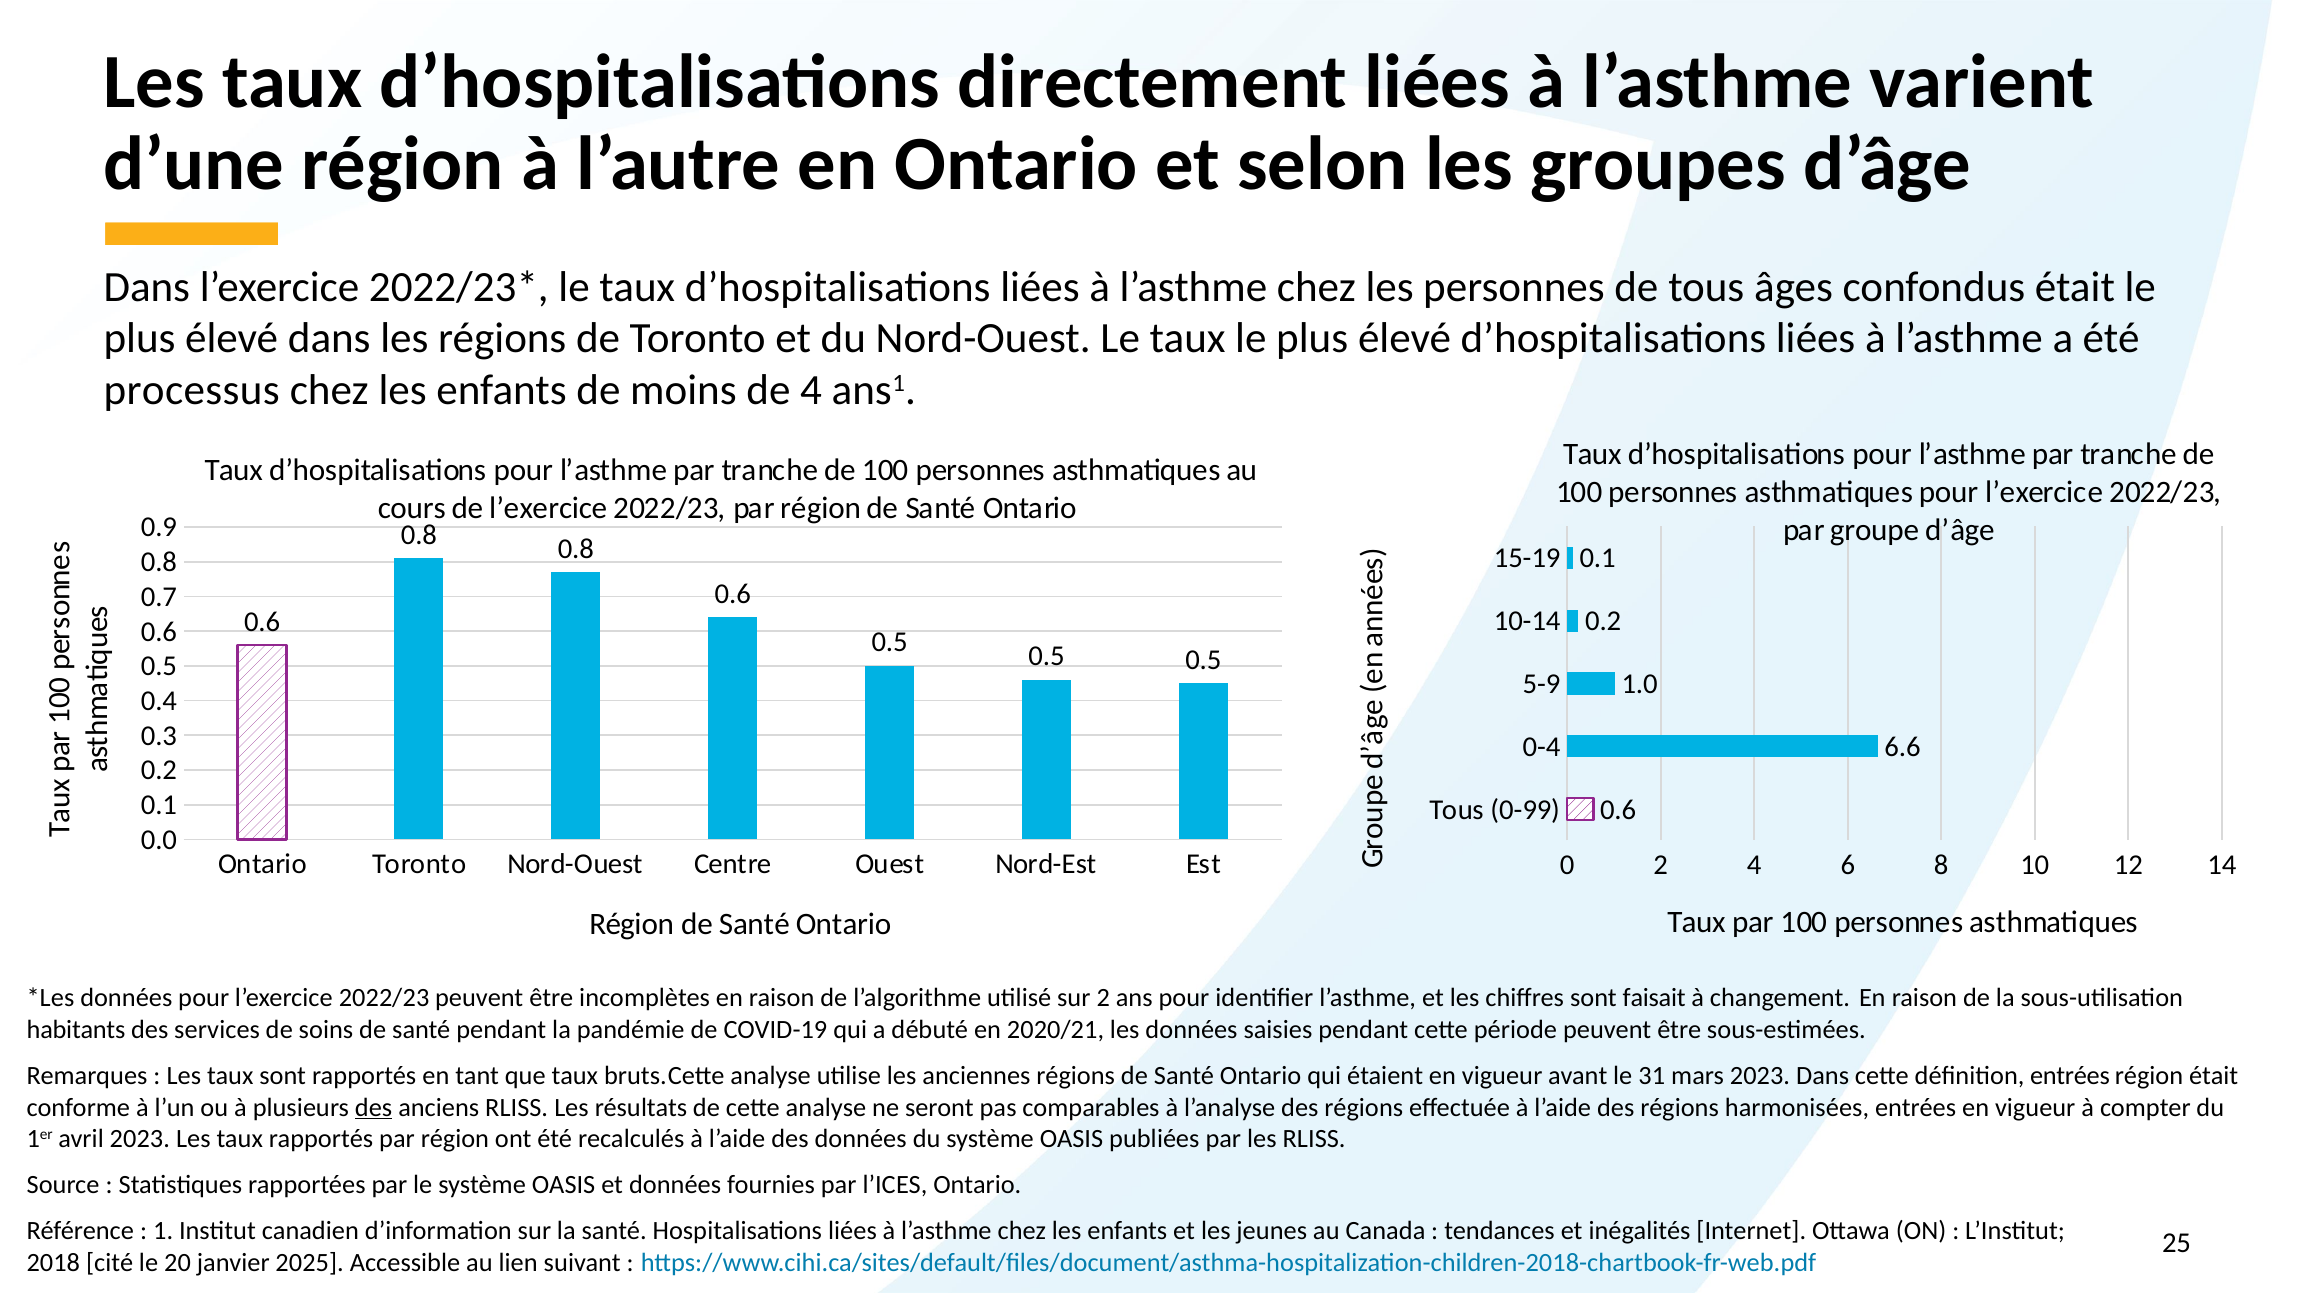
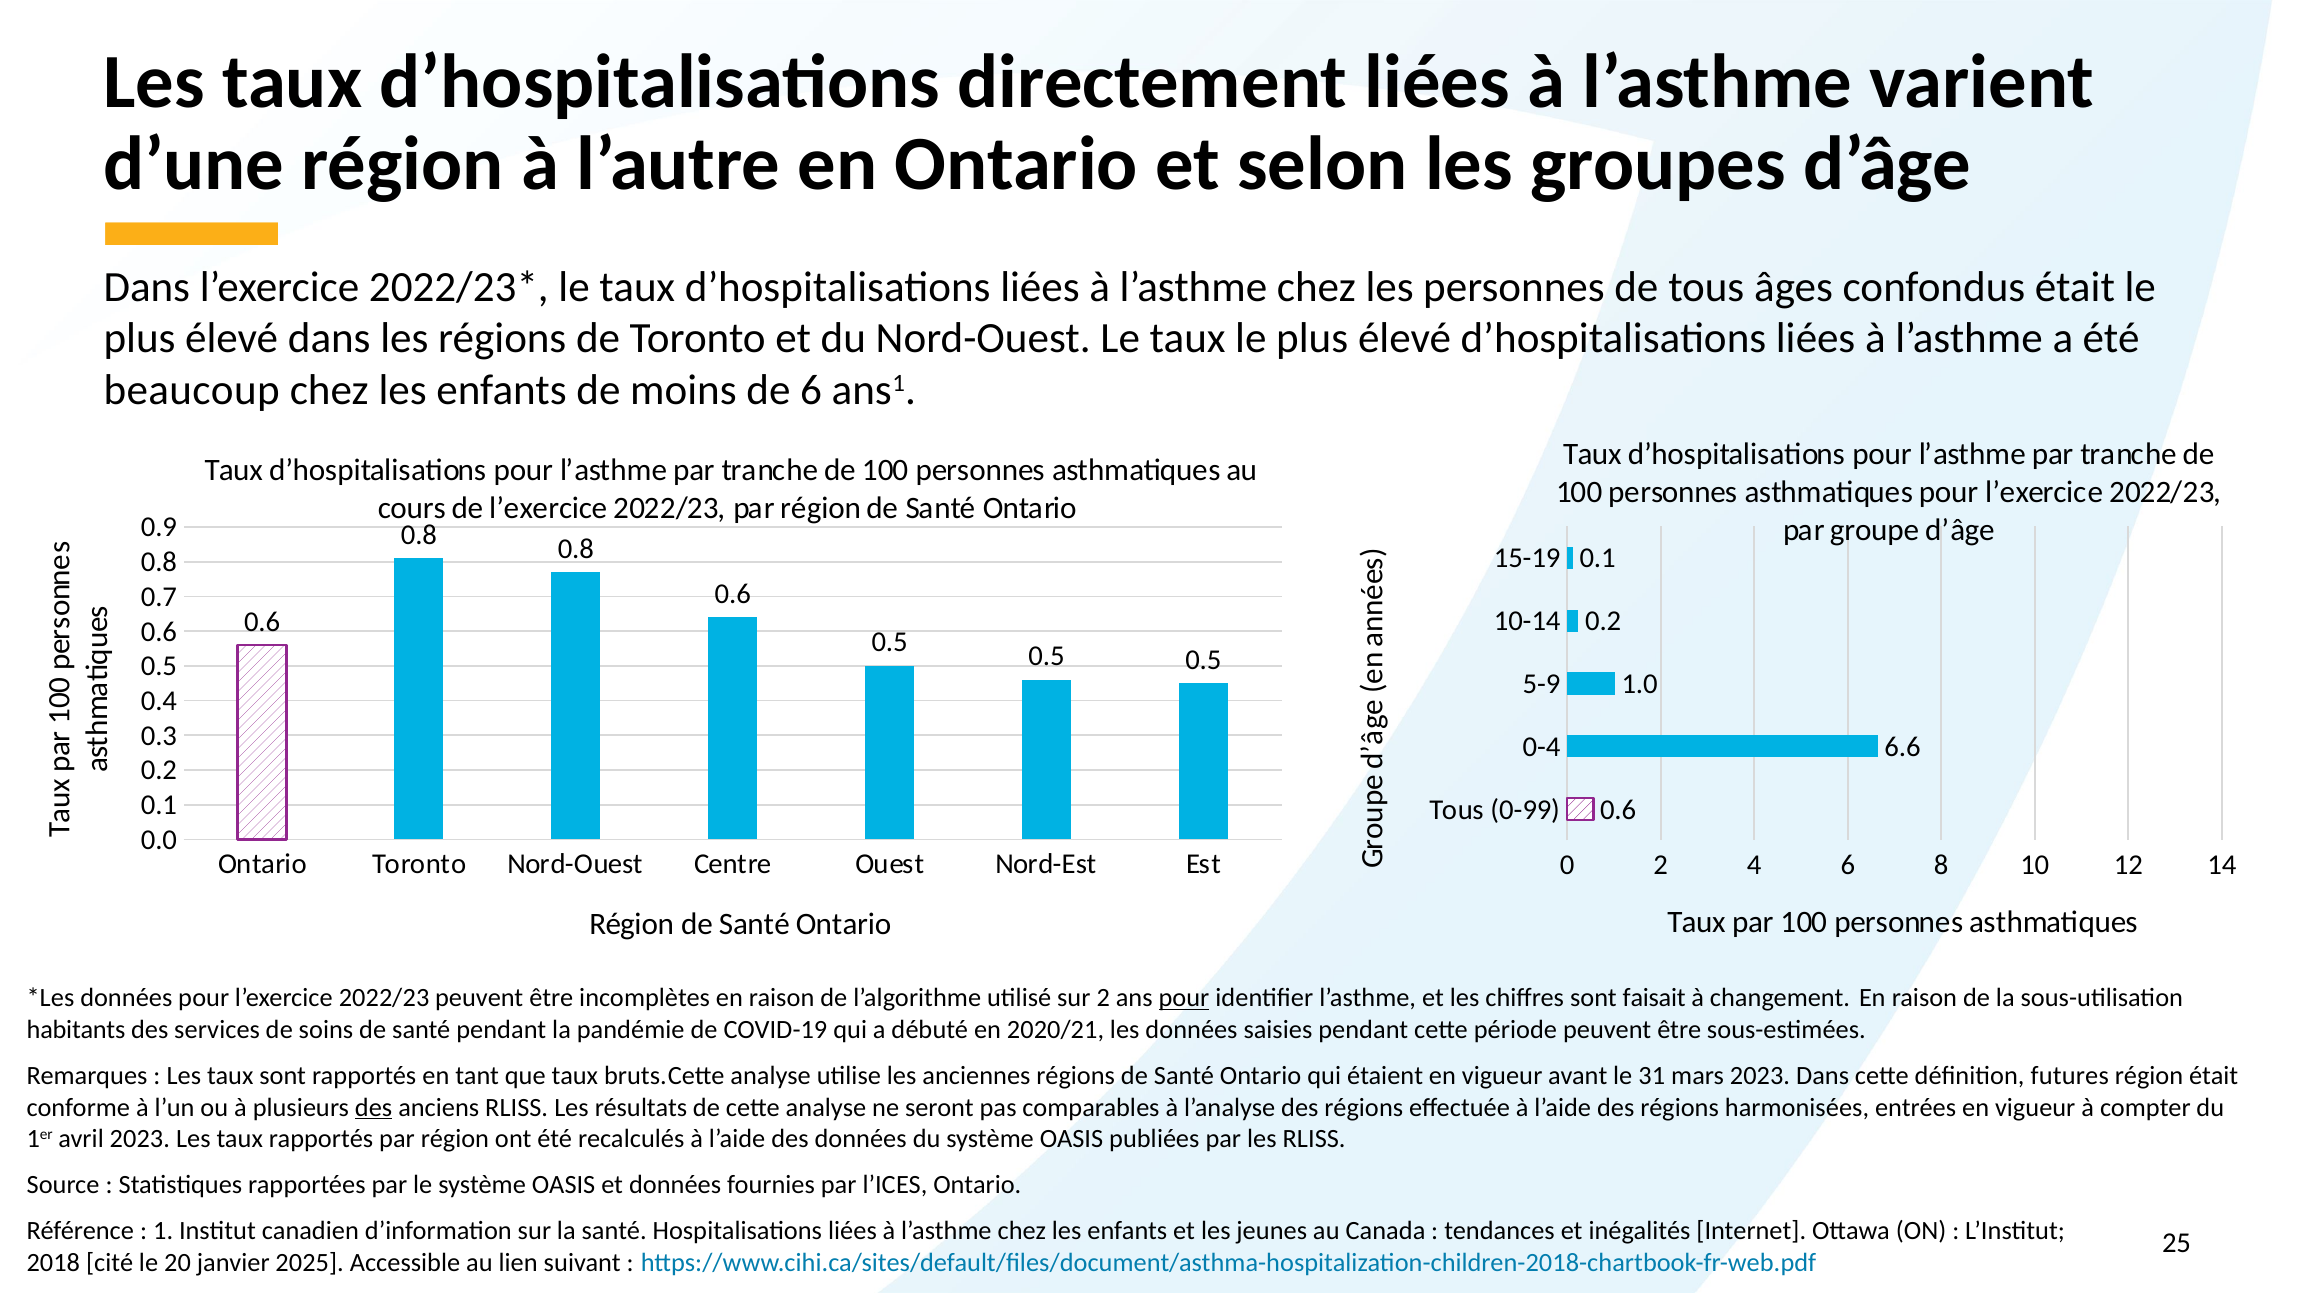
processus: processus -> beaucoup
de 4: 4 -> 6
pour at (1184, 998) underline: none -> present
définition entrées: entrées -> futures
